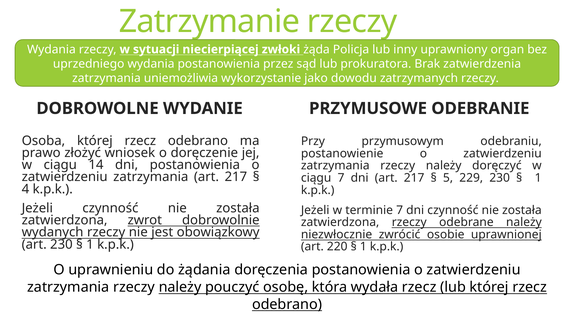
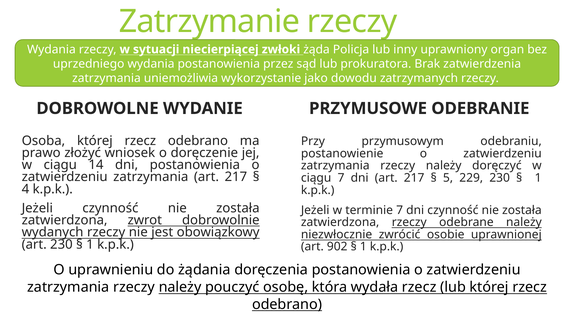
220: 220 -> 902
